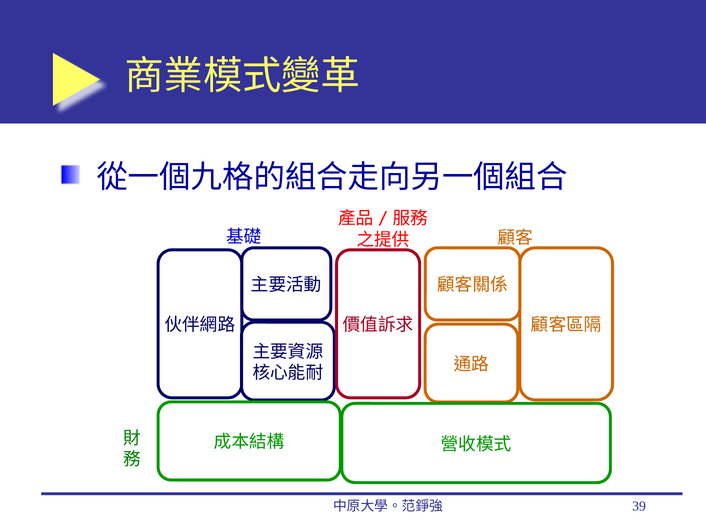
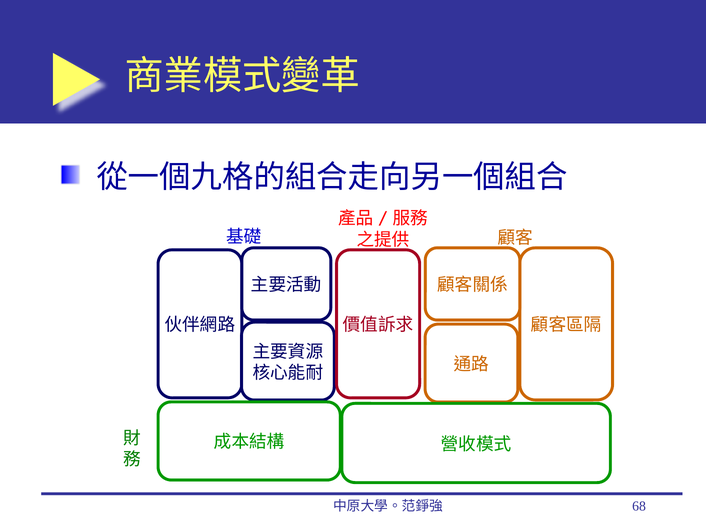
39: 39 -> 68
